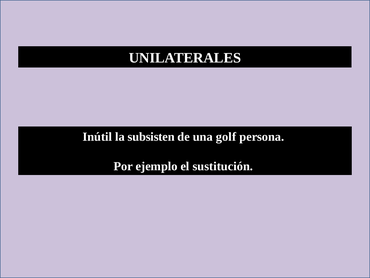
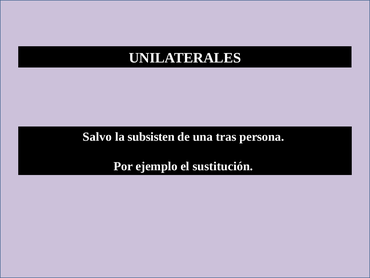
Inútil: Inútil -> Salvo
golf: golf -> tras
